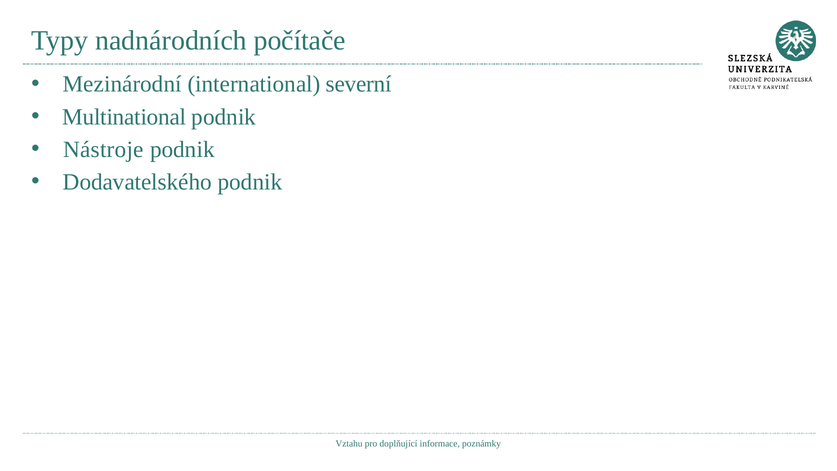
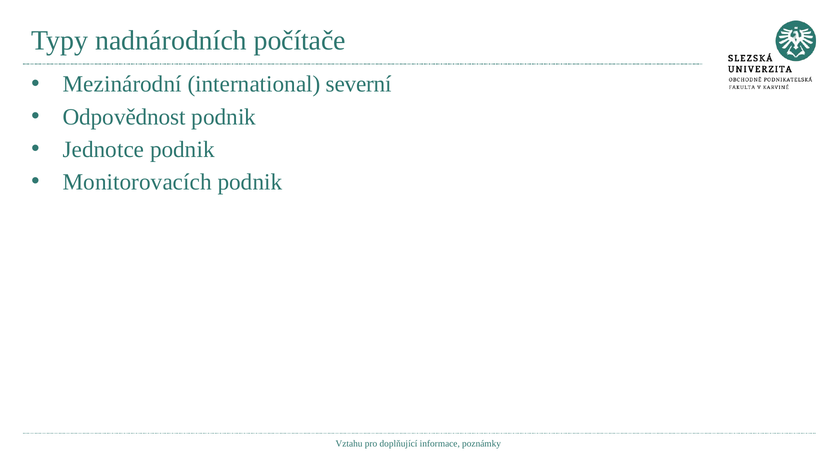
Multinational: Multinational -> Odpovědnost
Nástroje: Nástroje -> Jednotce
Dodavatelského: Dodavatelského -> Monitorovacích
